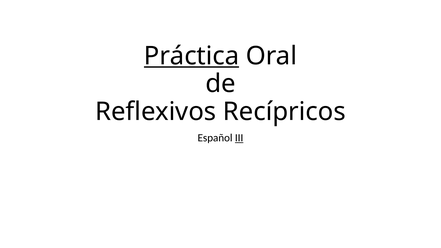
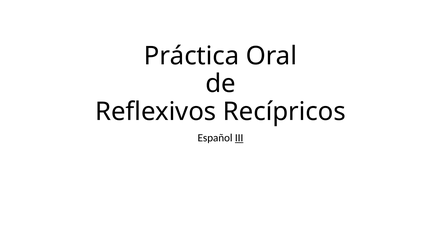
Práctica underline: present -> none
